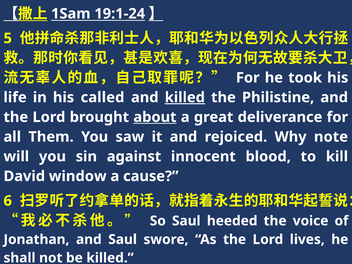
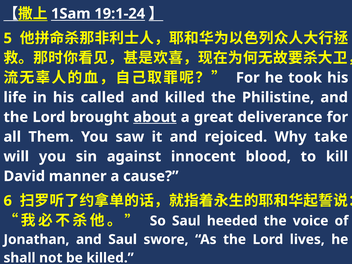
killed at (185, 97) underline: present -> none
note: note -> take
window: window -> manner
